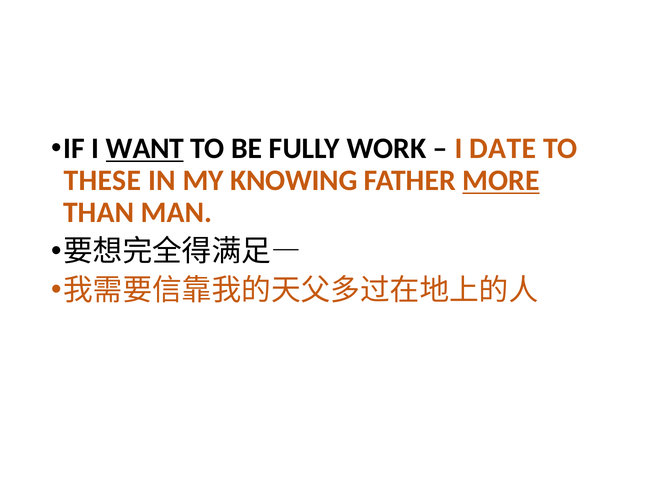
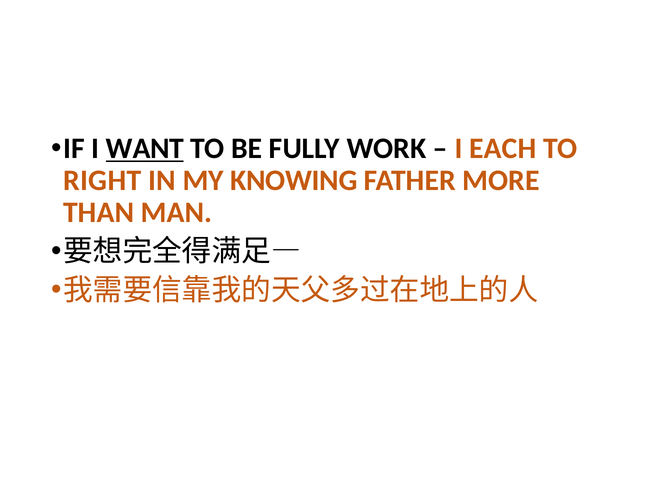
DATE: DATE -> EACH
THESE: THESE -> RIGHT
MORE underline: present -> none
